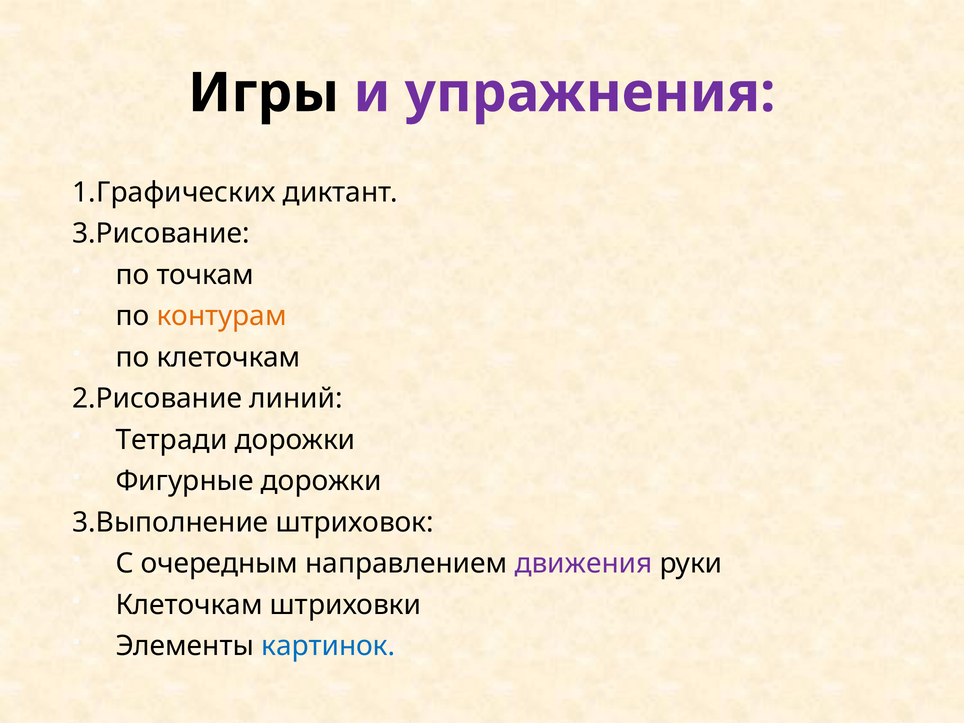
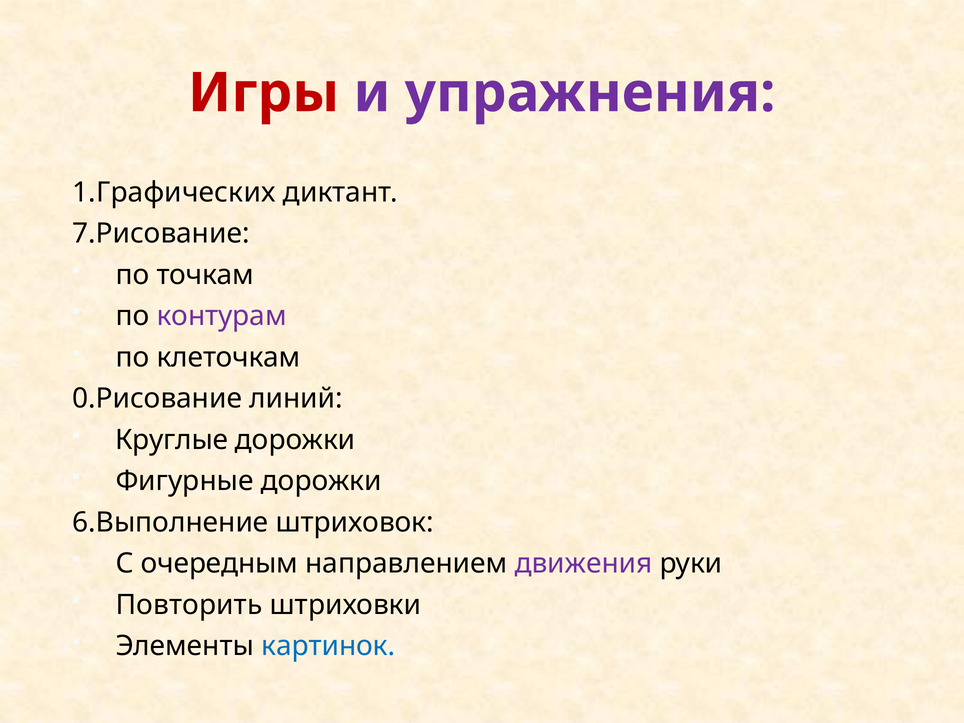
Игры colour: black -> red
3.Рисование: 3.Рисование -> 7.Рисование
контурам colour: orange -> purple
2.Рисование: 2.Рисование -> 0.Рисование
Тетради: Тетради -> Круглые
3.Выполнение: 3.Выполнение -> 6.Выполнение
Клеточкам at (189, 605): Клеточкам -> Повторить
